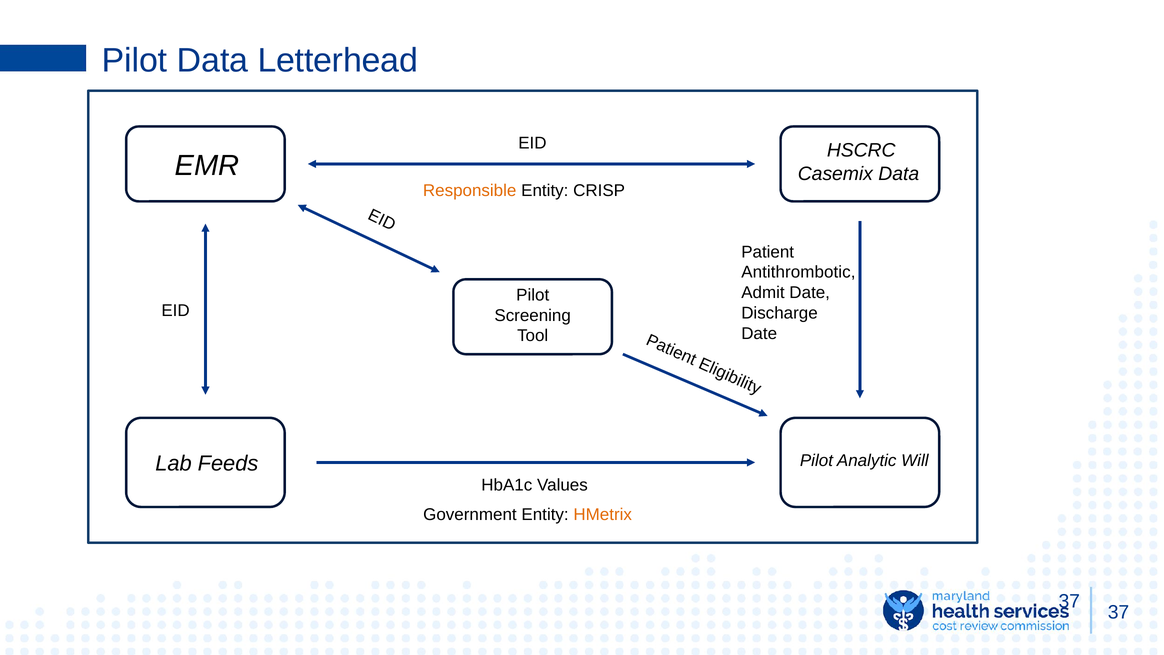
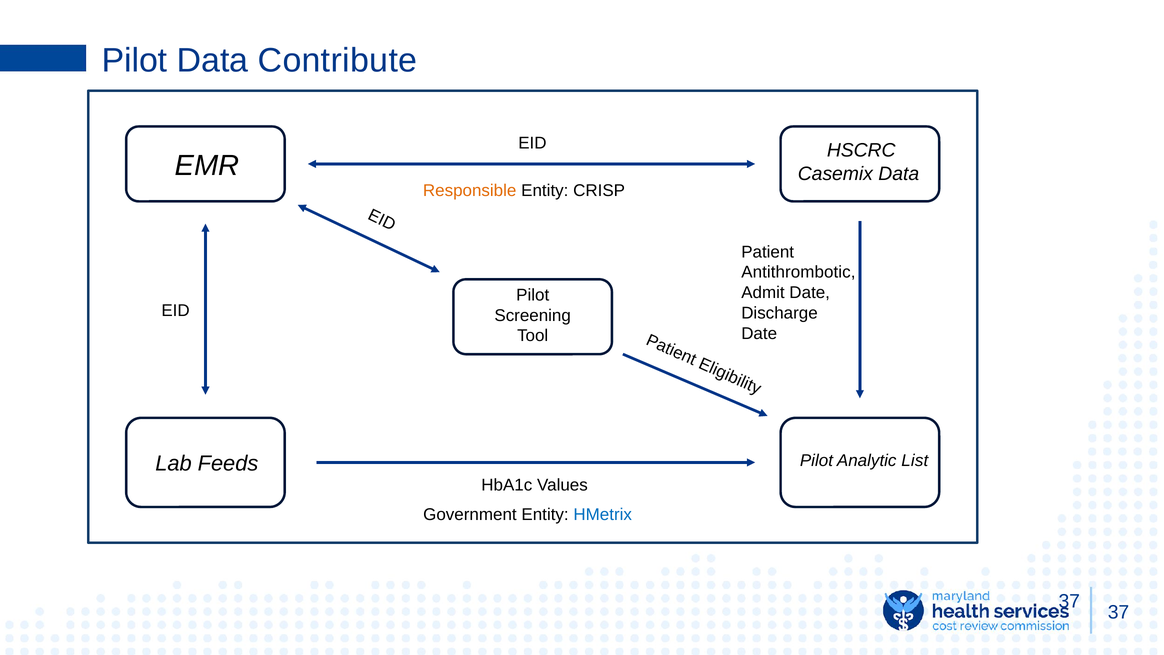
Letterhead: Letterhead -> Contribute
Will: Will -> List
HMetrix colour: orange -> blue
